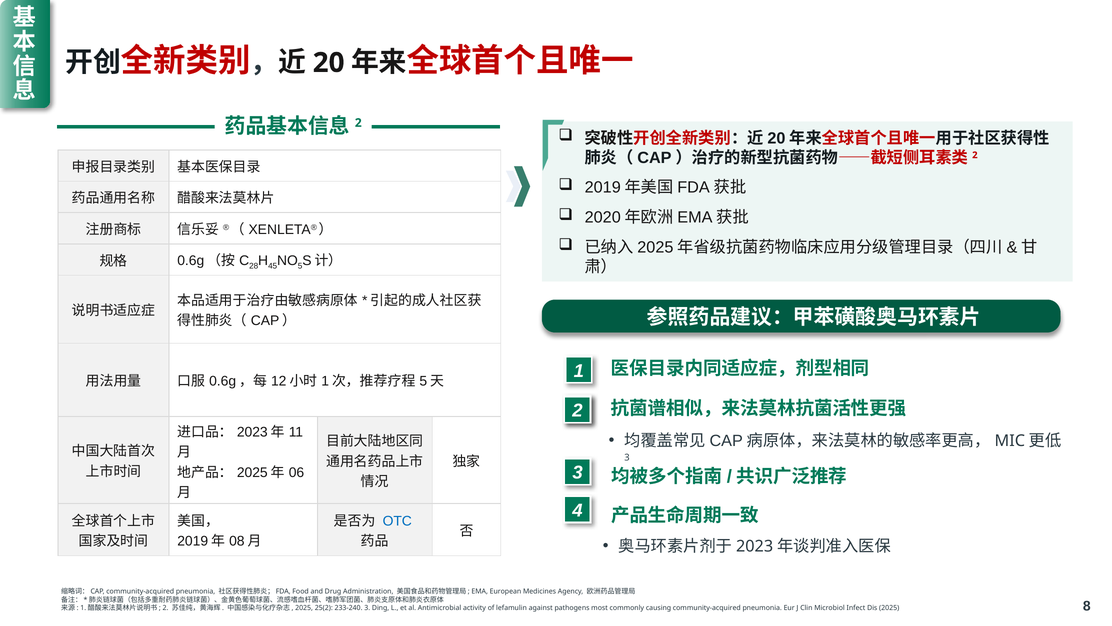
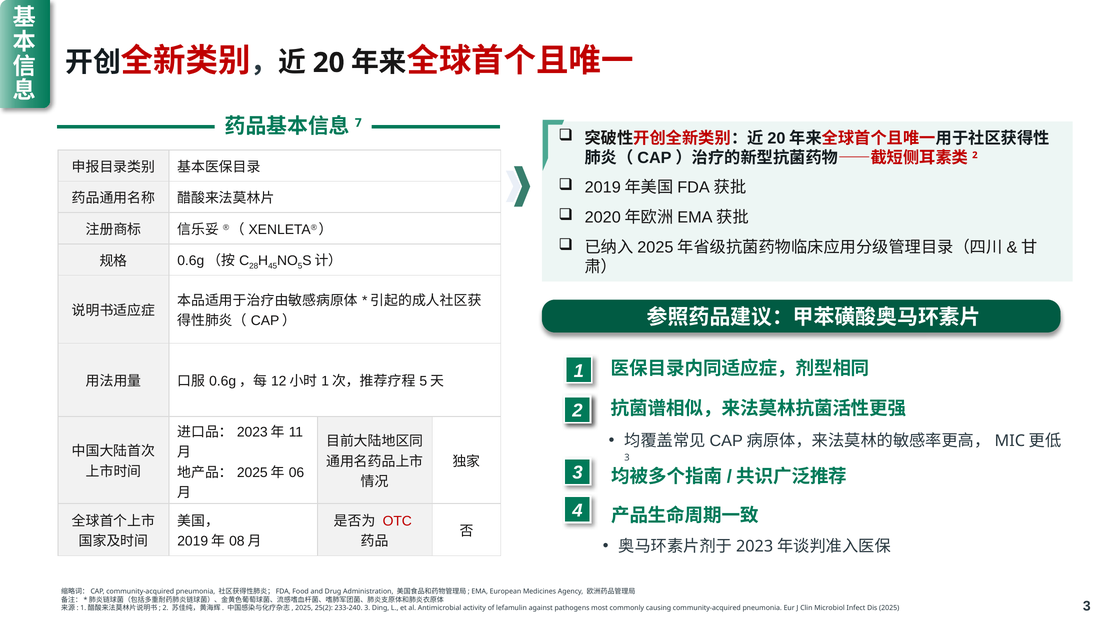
2 at (358, 123): 2 -> 7
OTC colour: blue -> red
2025 8: 8 -> 3
